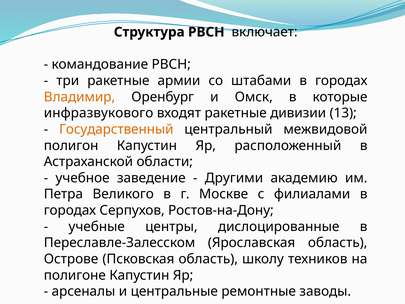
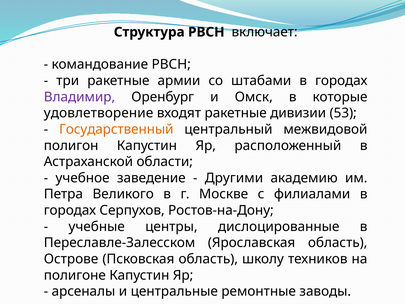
Владимир colour: orange -> purple
инфразвукового: инфразвукового -> удовлетворение
13: 13 -> 53
